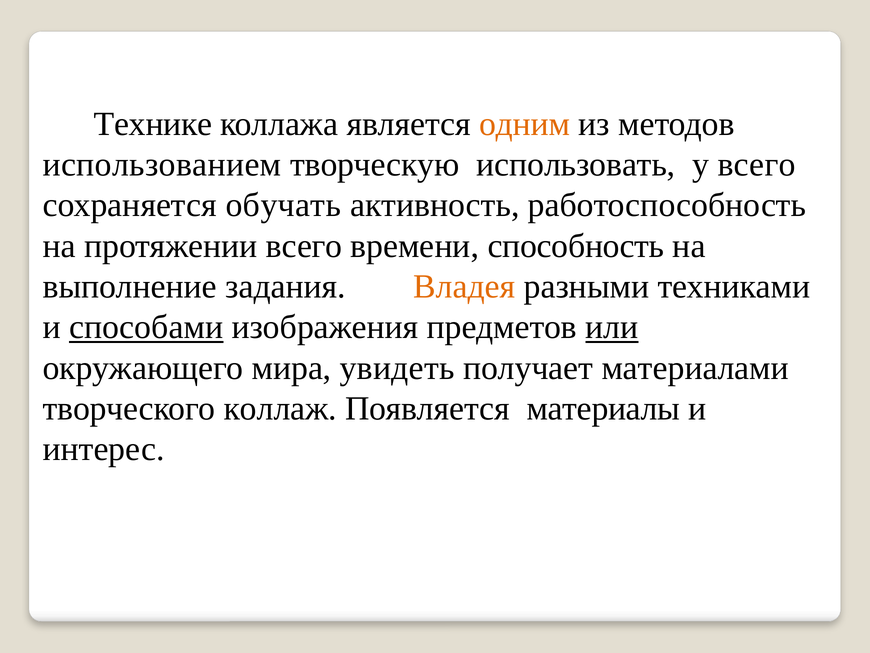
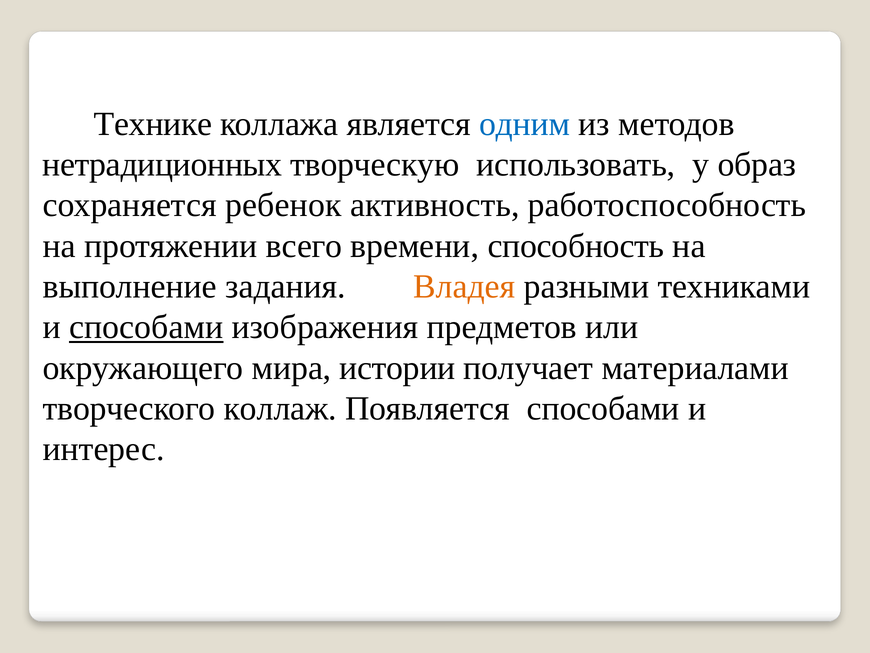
одним colour: orange -> blue
использованием: использованием -> нетрадиционных
у всего: всего -> образ
обучать: обучать -> ребенок
или underline: present -> none
увидеть: увидеть -> истории
Появляется материалы: материалы -> способами
